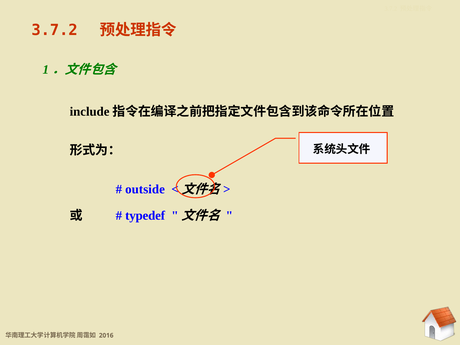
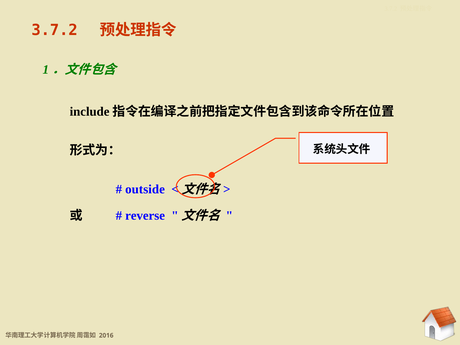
typedef: typedef -> reverse
